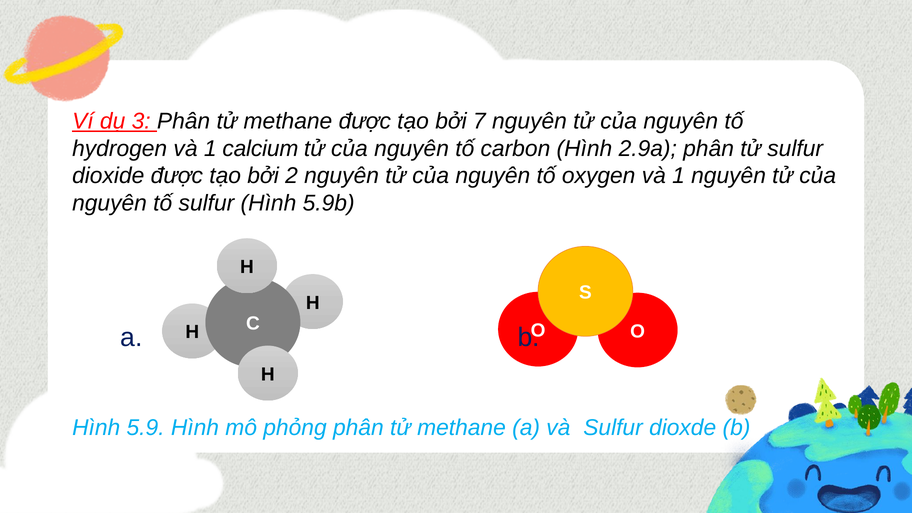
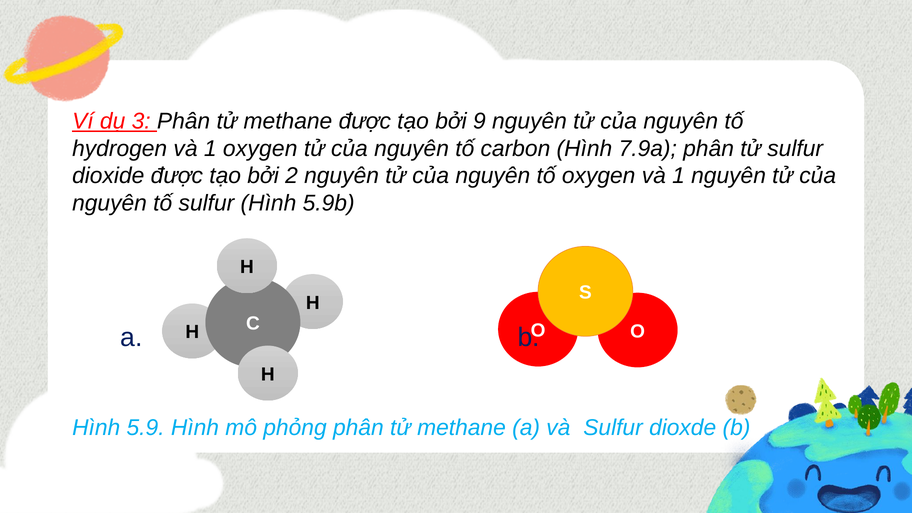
7: 7 -> 9
1 calcium: calcium -> oxygen
2.9a: 2.9a -> 7.9a
